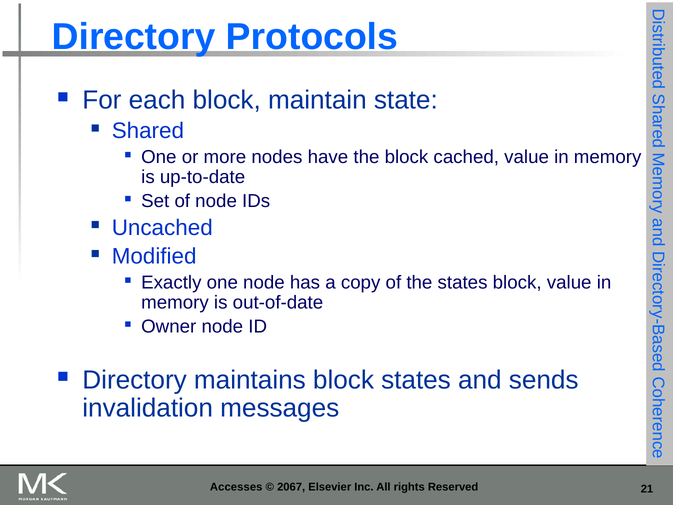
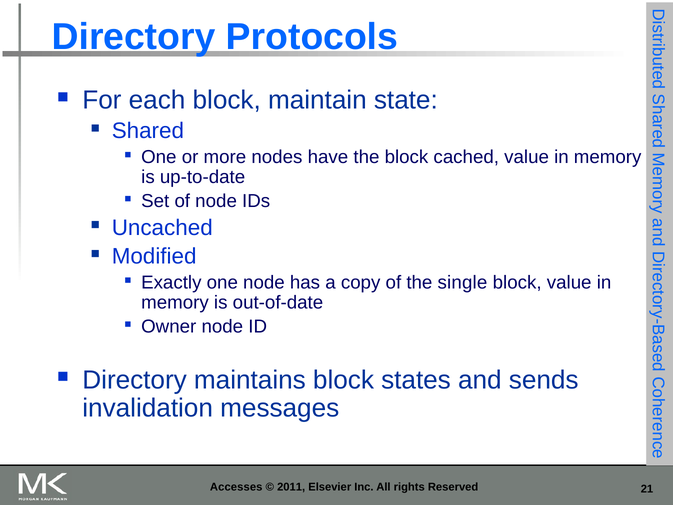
the states: states -> single
2067: 2067 -> 2011
